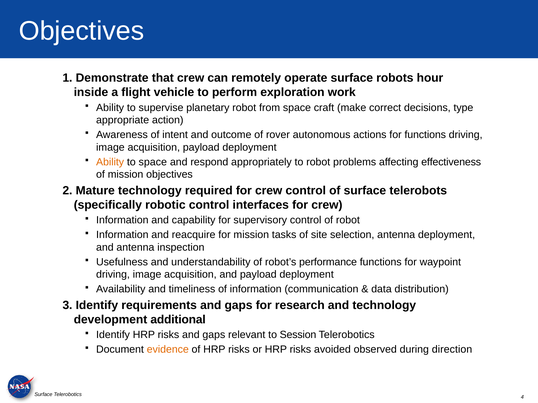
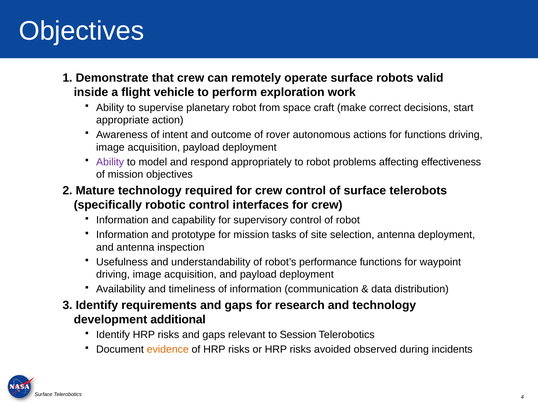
hour: hour -> valid
type: type -> start
Ability at (110, 162) colour: orange -> purple
to space: space -> model
reacquire: reacquire -> prototype
direction: direction -> incidents
